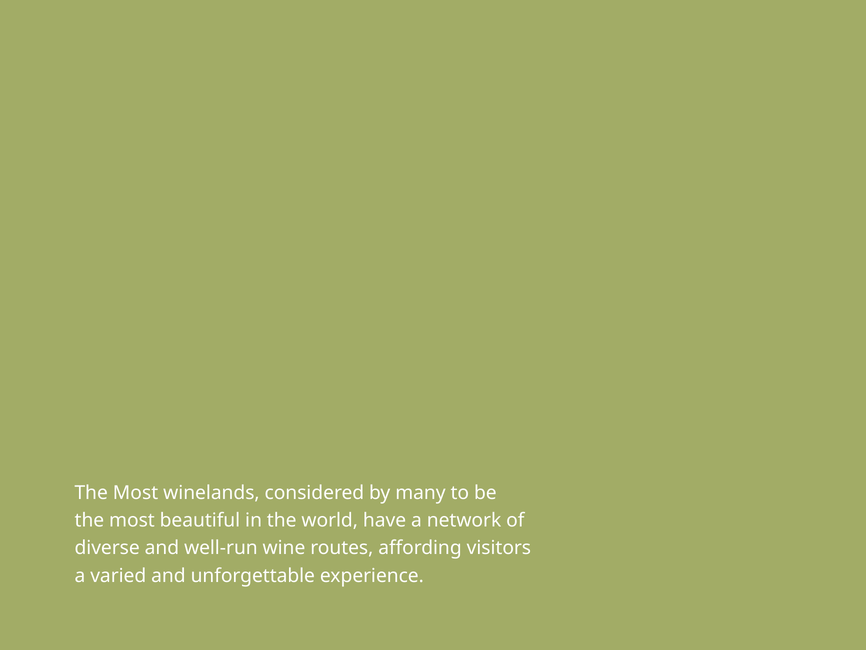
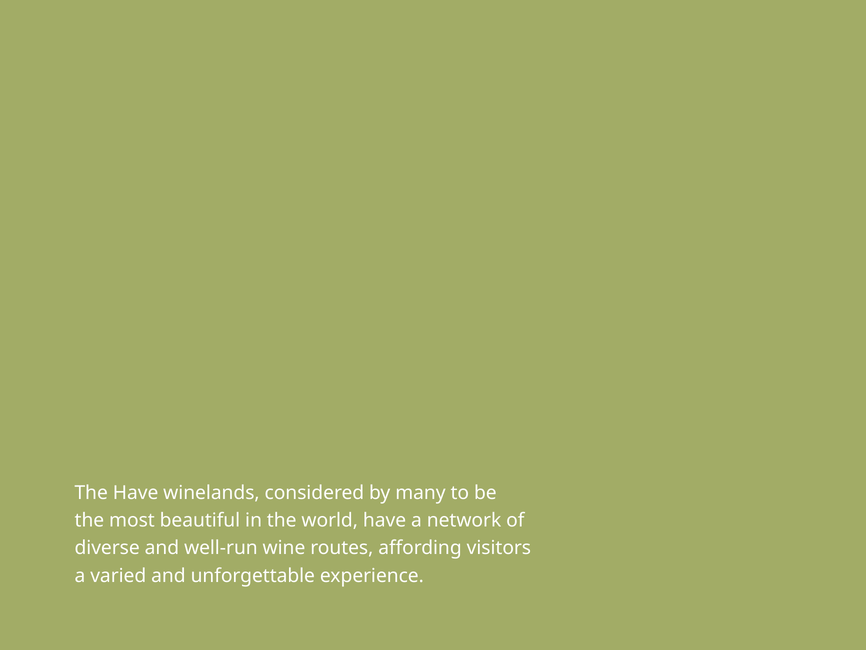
Most at (136, 492): Most -> Have
